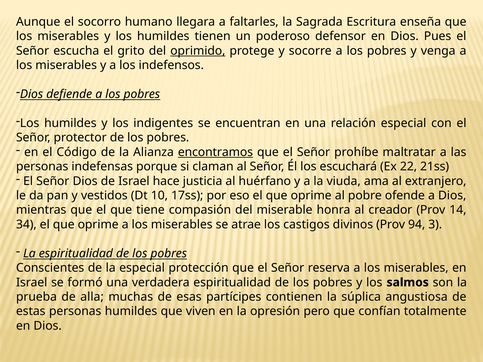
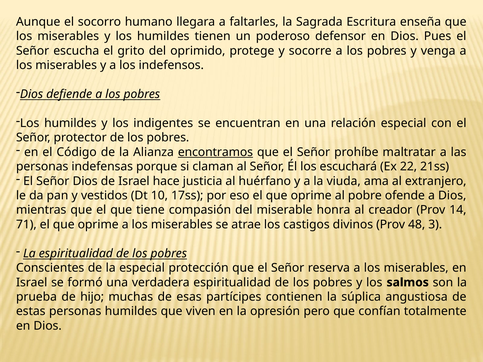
oprimido underline: present -> none
34: 34 -> 71
94: 94 -> 48
alla: alla -> hijo
